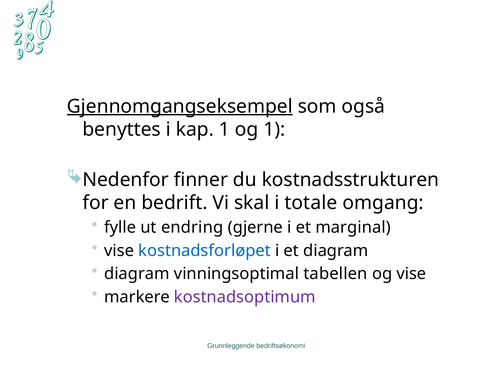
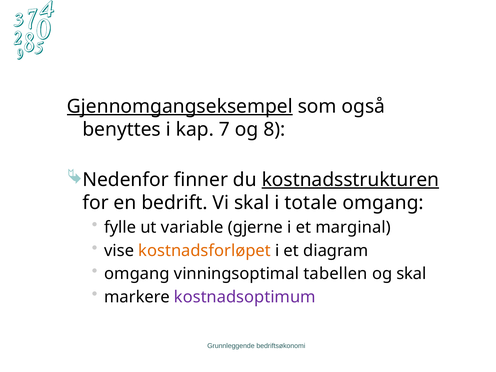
kap 1: 1 -> 7
og 1: 1 -> 8
kostnadsstrukturen underline: none -> present
endring: endring -> variable
kostnadsforløpet colour: blue -> orange
diagram at (137, 274): diagram -> omgang
og vise: vise -> skal
